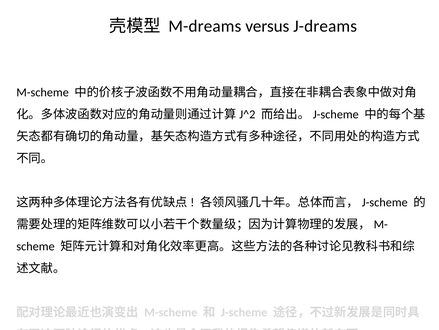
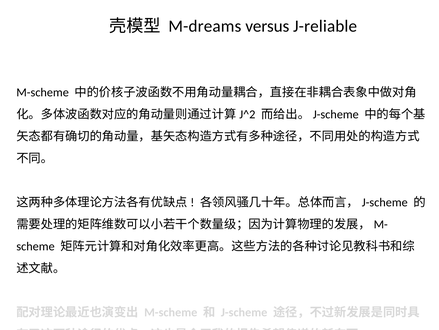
J-dreams: J-dreams -> J-reliable
